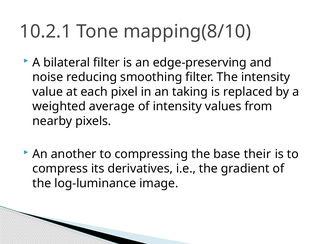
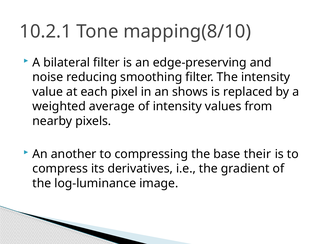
taking: taking -> shows
